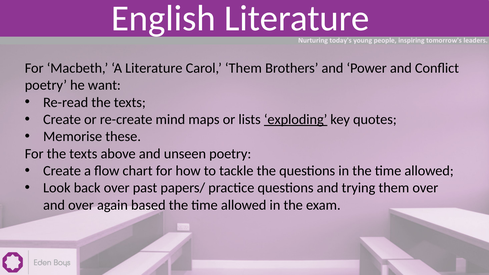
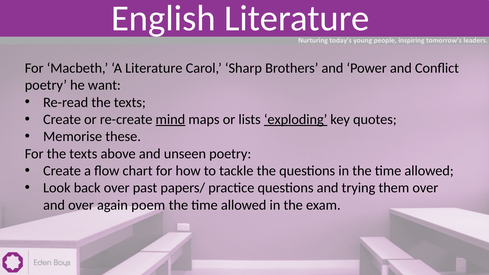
Carol Them: Them -> Sharp
mind underline: none -> present
based: based -> poem
